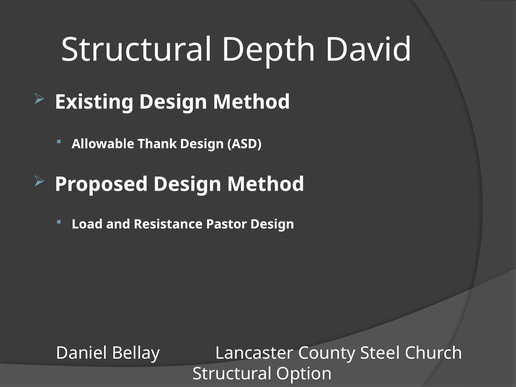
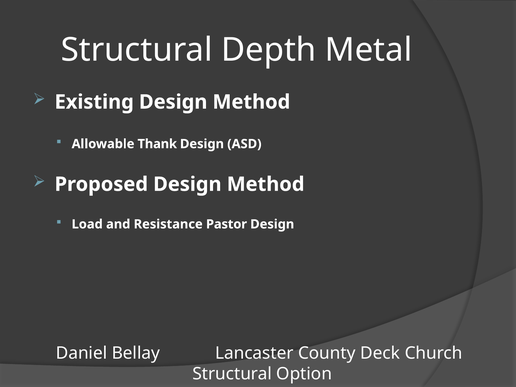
David: David -> Metal
Steel: Steel -> Deck
